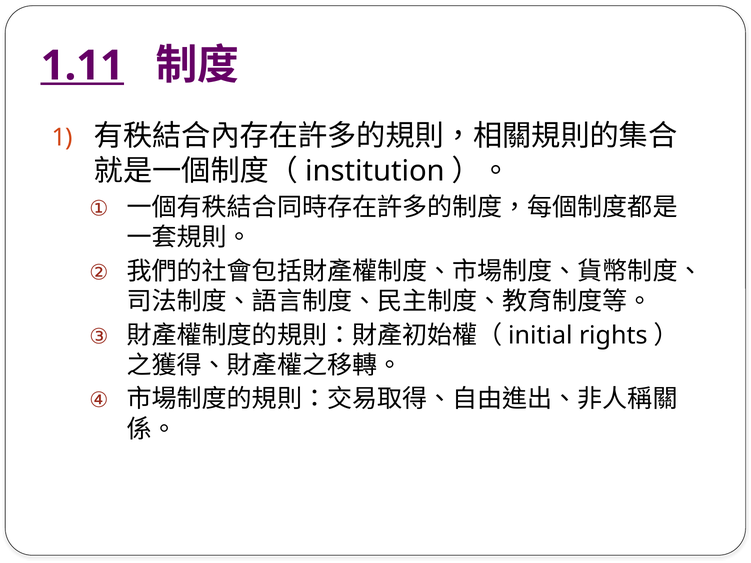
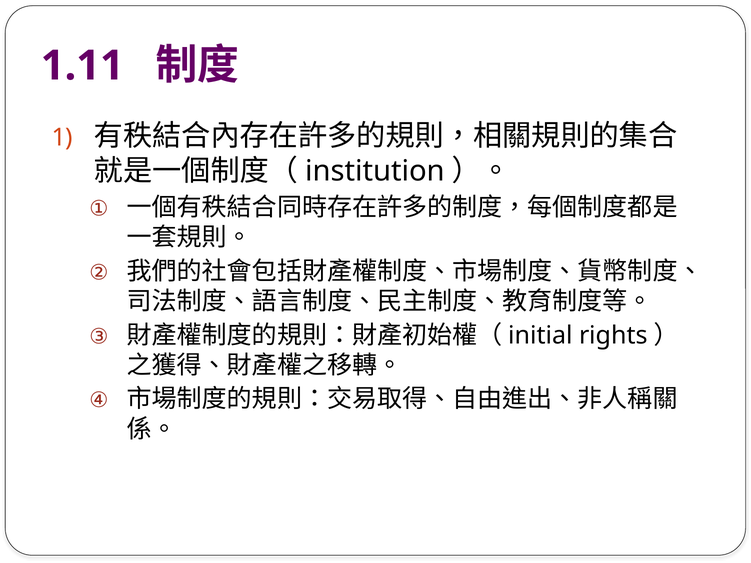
1.11 underline: present -> none
